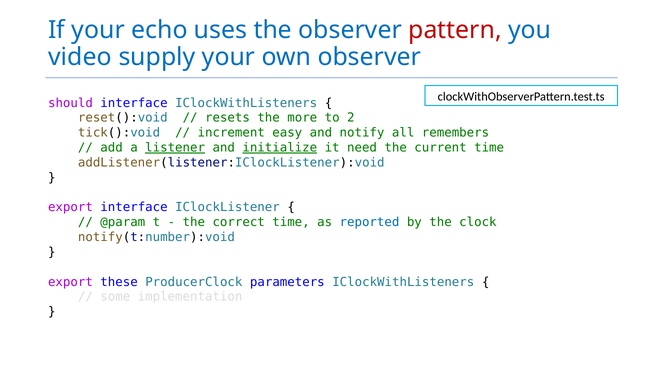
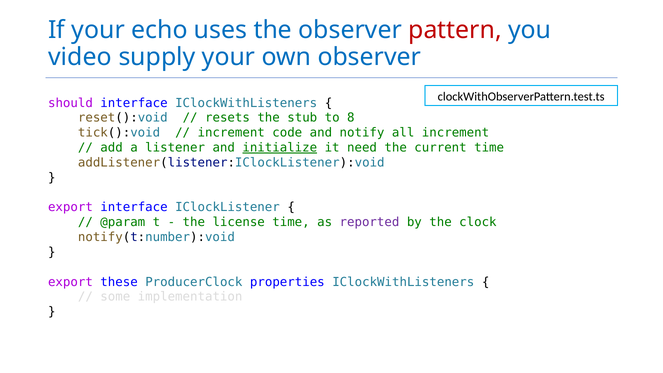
more: more -> stub
2: 2 -> 8
easy: easy -> code
all remembers: remembers -> increment
listener underline: present -> none
correct: correct -> license
reported colour: blue -> purple
parameters: parameters -> properties
